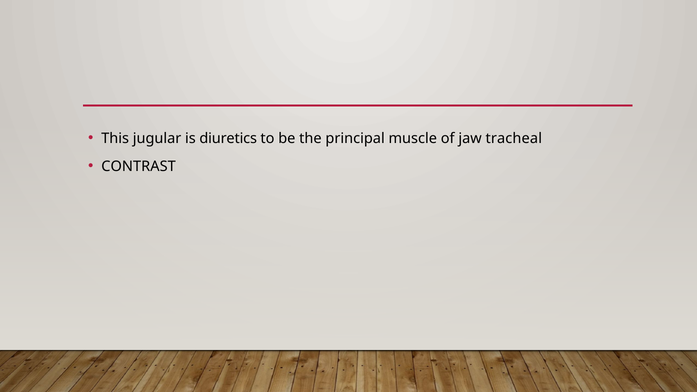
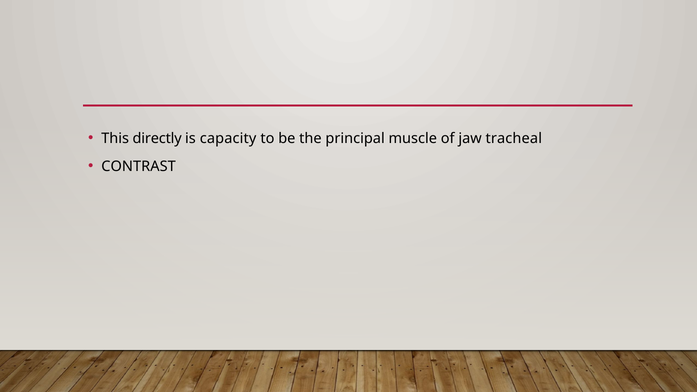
jugular: jugular -> directly
diuretics: diuretics -> capacity
